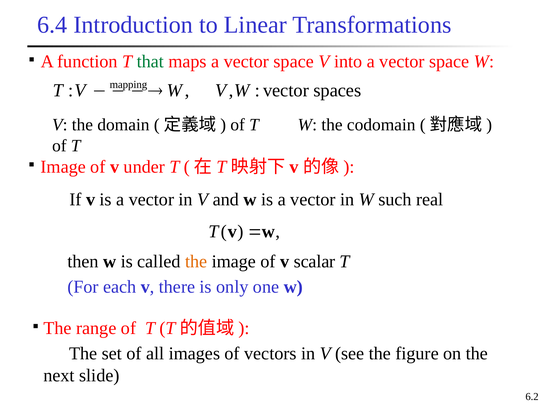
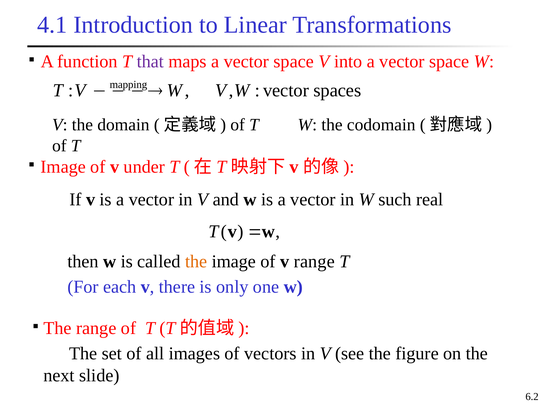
6.4: 6.4 -> 4.1
that colour: green -> purple
v scalar: scalar -> range
